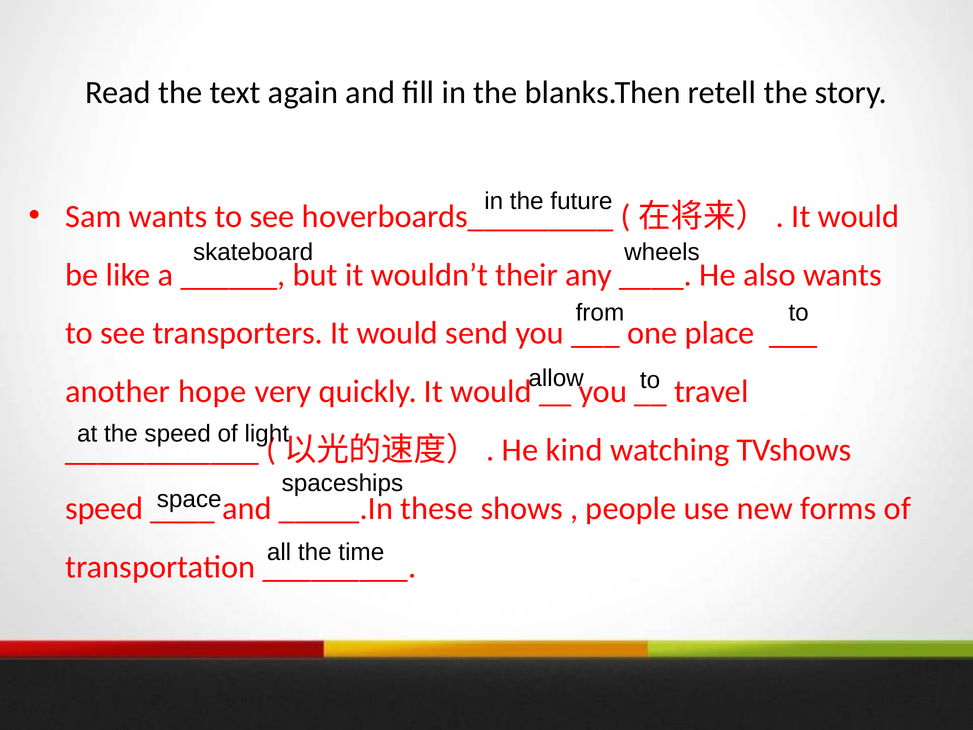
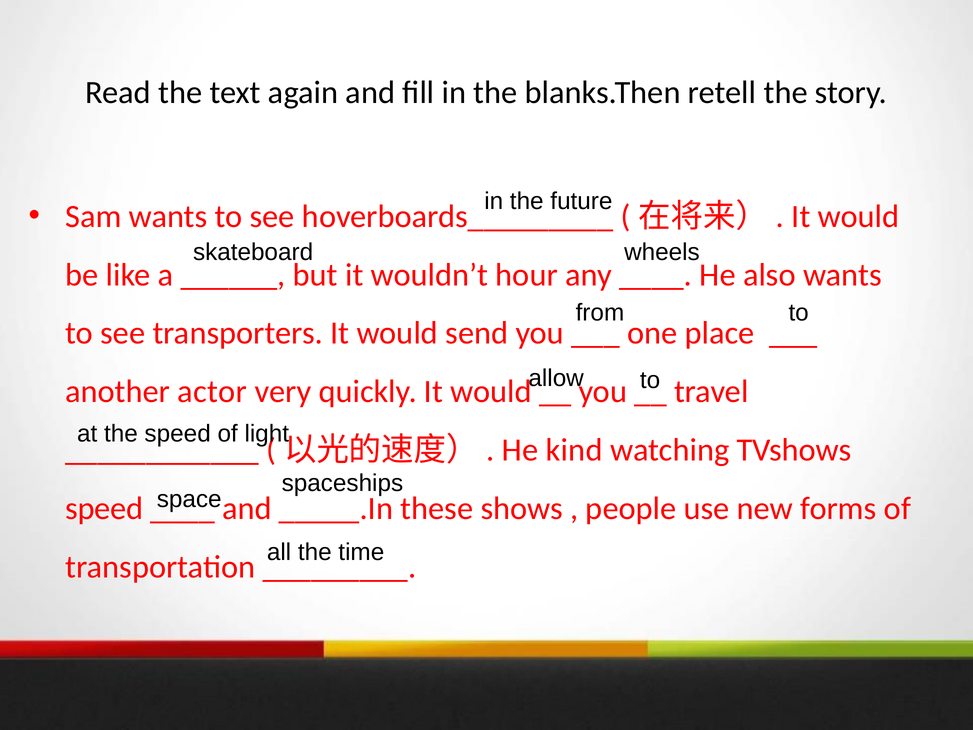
their: their -> hour
hope: hope -> actor
